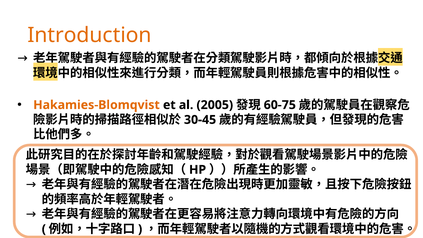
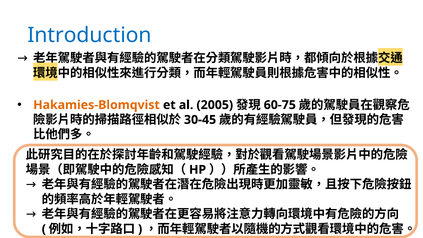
Introduction colour: orange -> blue
